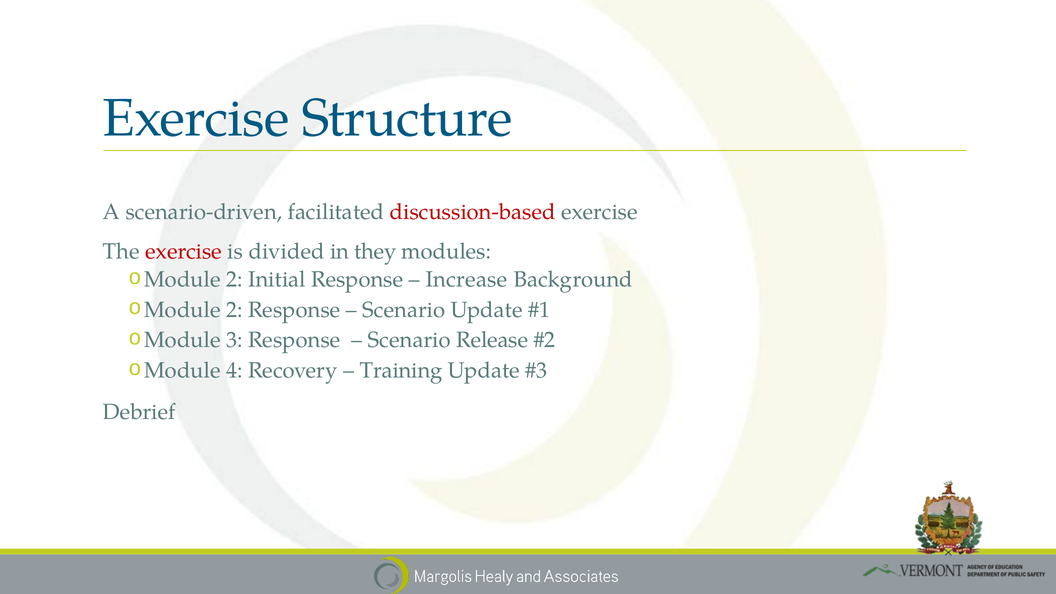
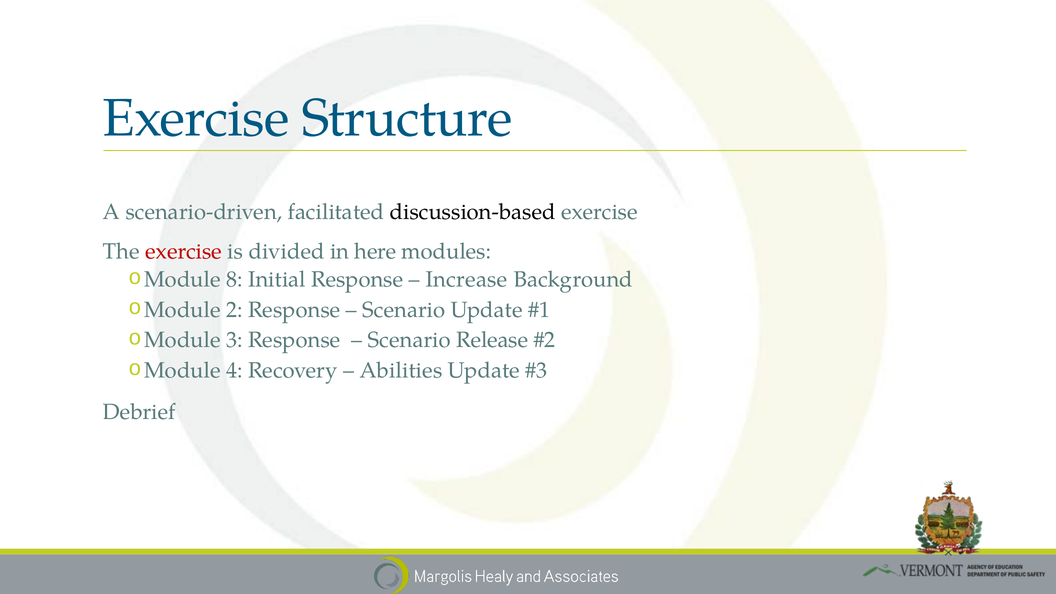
discussion-based colour: red -> black
they: they -> here
2 at (234, 279): 2 -> 8
Training: Training -> Abilities
